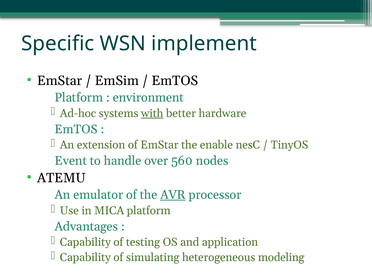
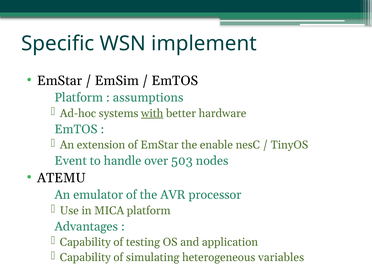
environment: environment -> assumptions
560: 560 -> 503
AVR underline: present -> none
modeling: modeling -> variables
